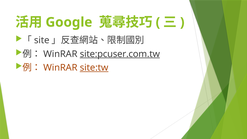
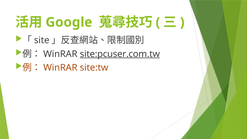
site:tw underline: present -> none
